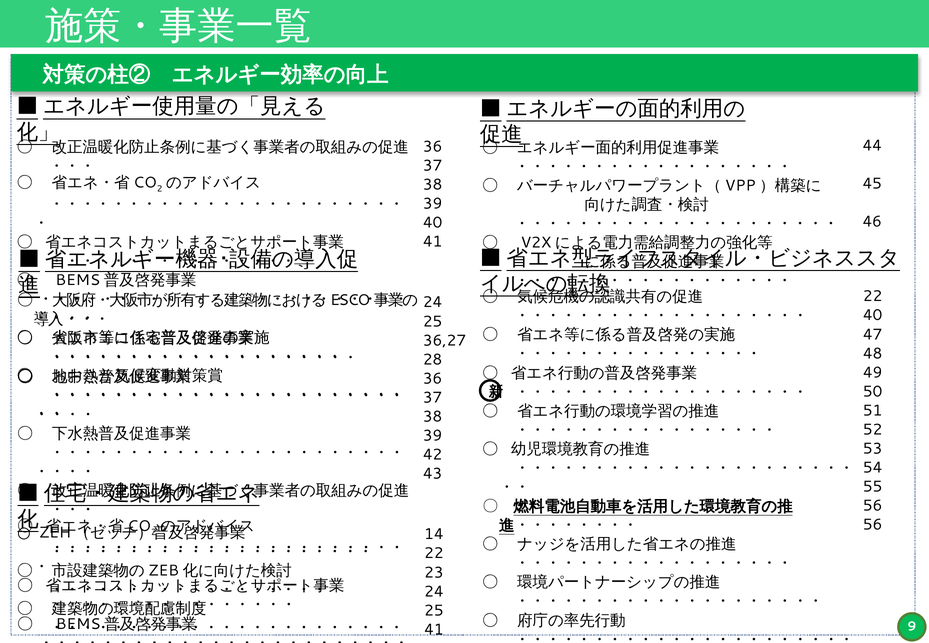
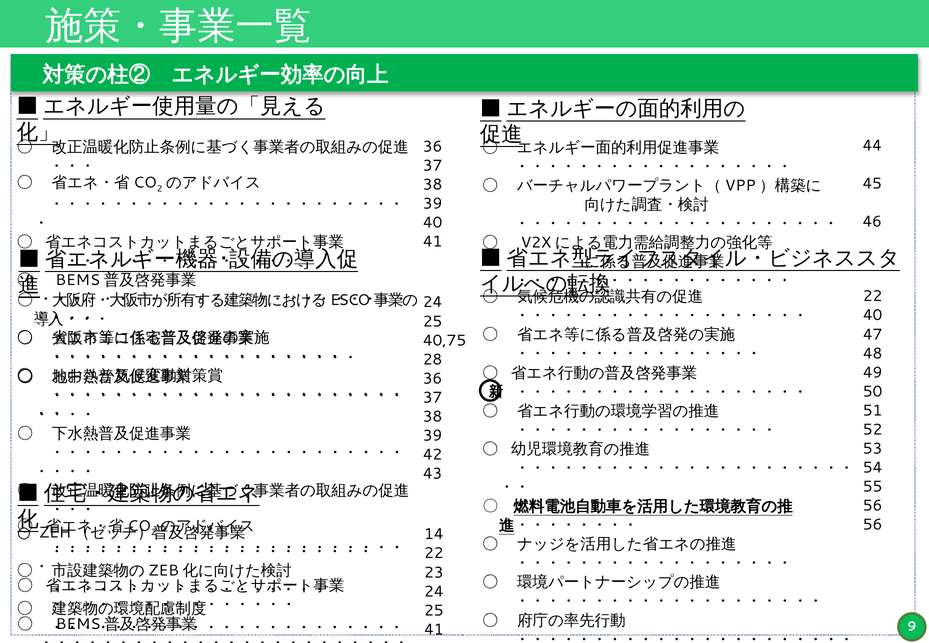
36,27: 36,27 -> 40,75
